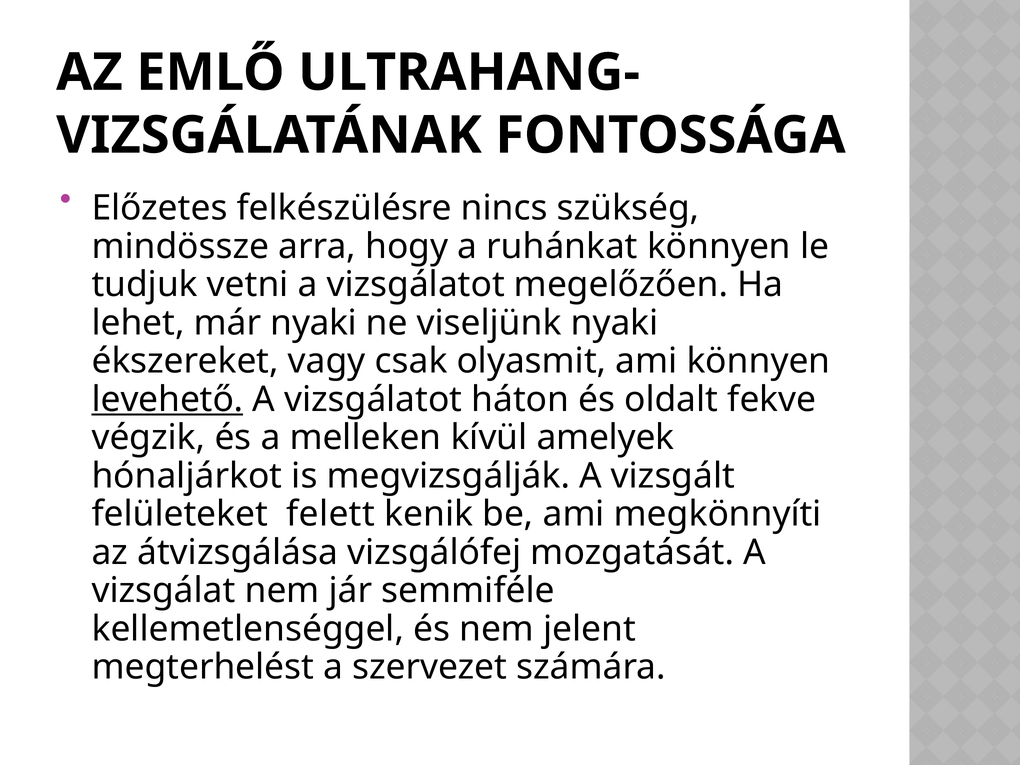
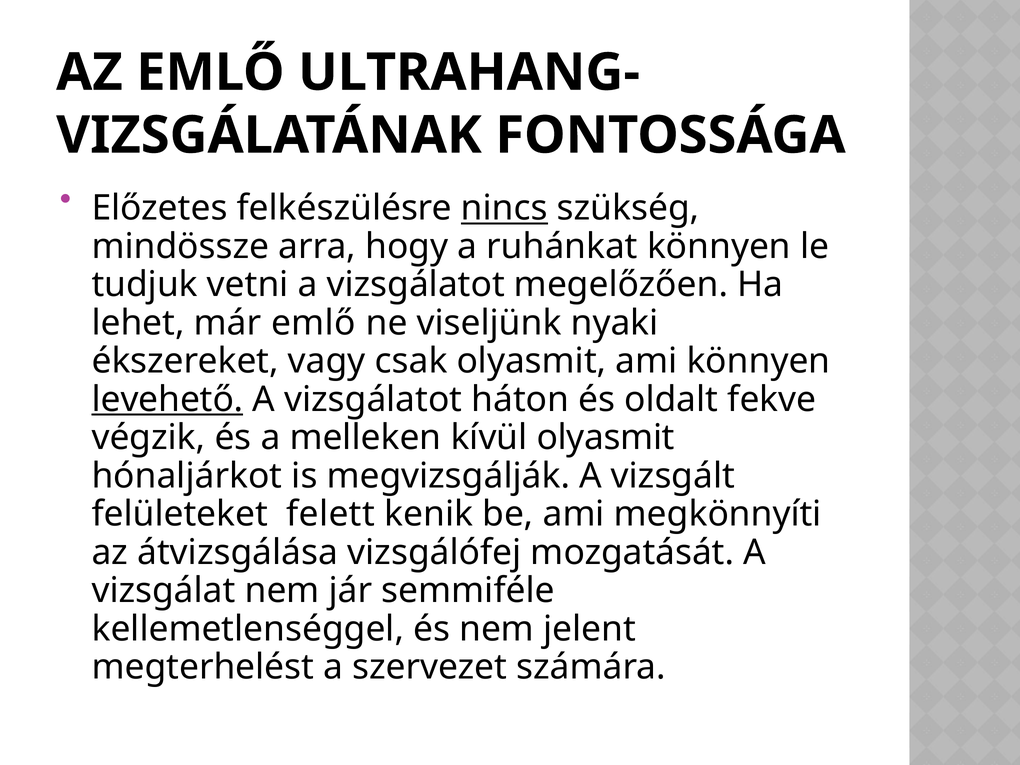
nincs underline: none -> present
már nyaki: nyaki -> emlő
kívül amelyek: amelyek -> olyasmit
